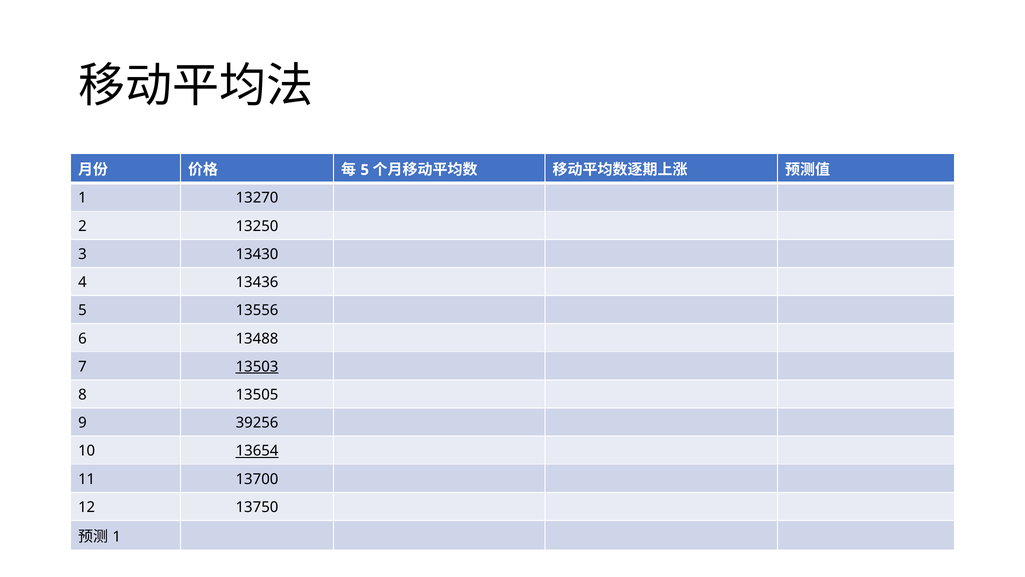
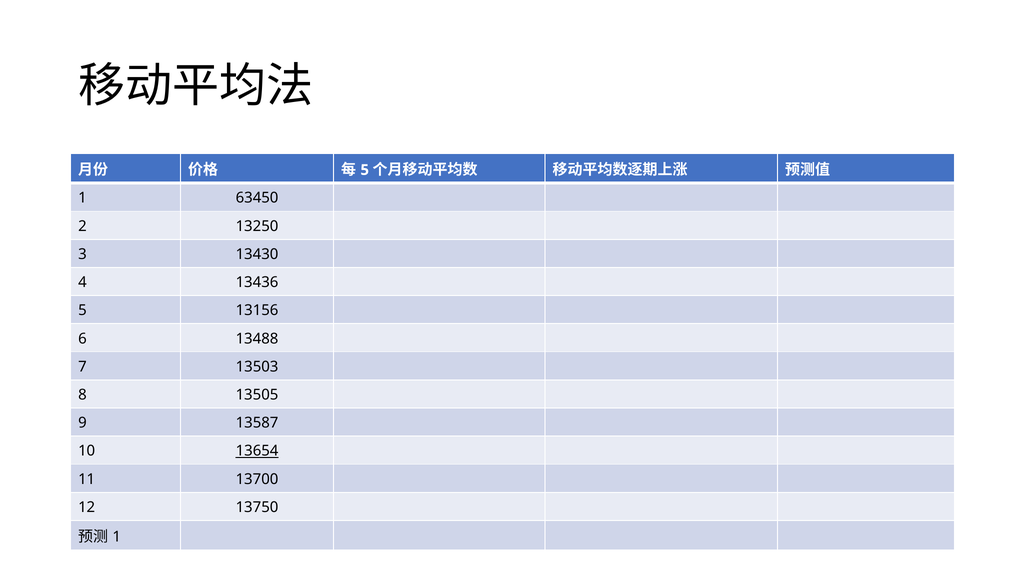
13270: 13270 -> 63450
13556: 13556 -> 13156
13503 underline: present -> none
39256: 39256 -> 13587
